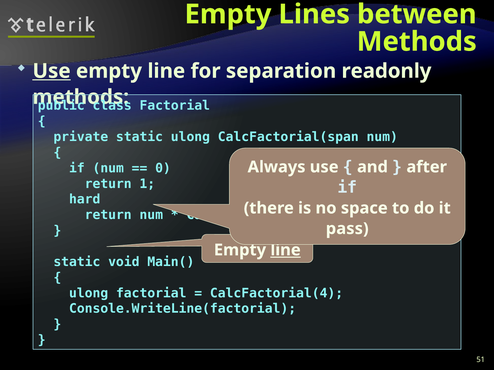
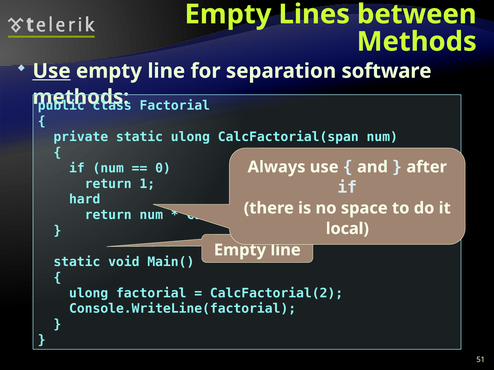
readonly: readonly -> software
pass: pass -> local
line at (286, 250) underline: present -> none
CalcFactorial(4: CalcFactorial(4 -> CalcFactorial(2
